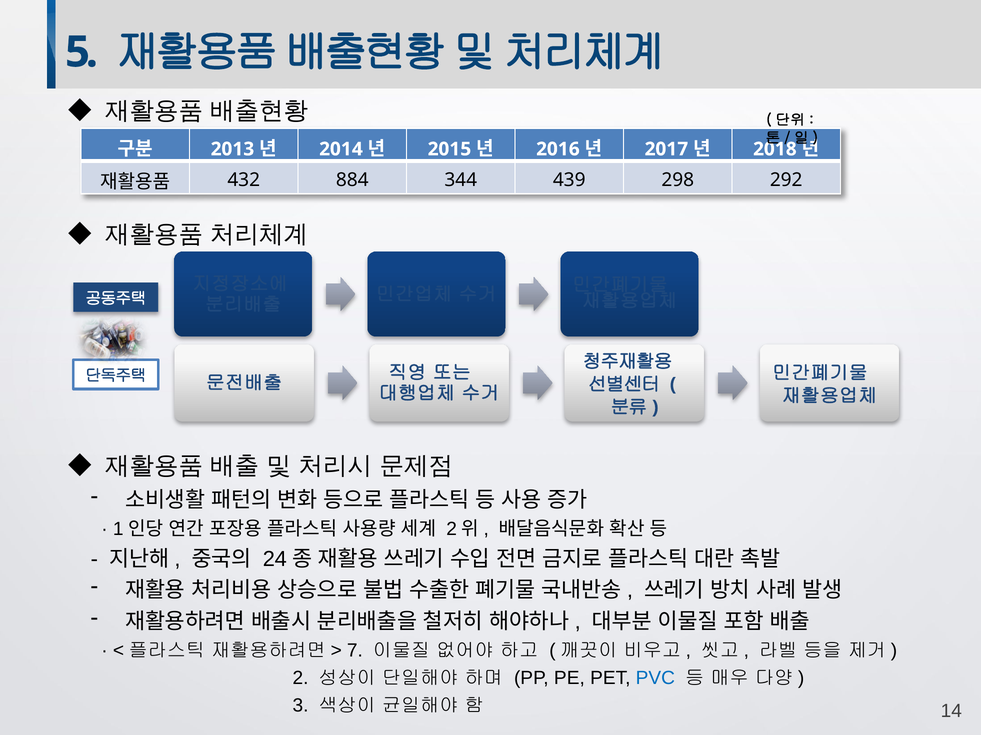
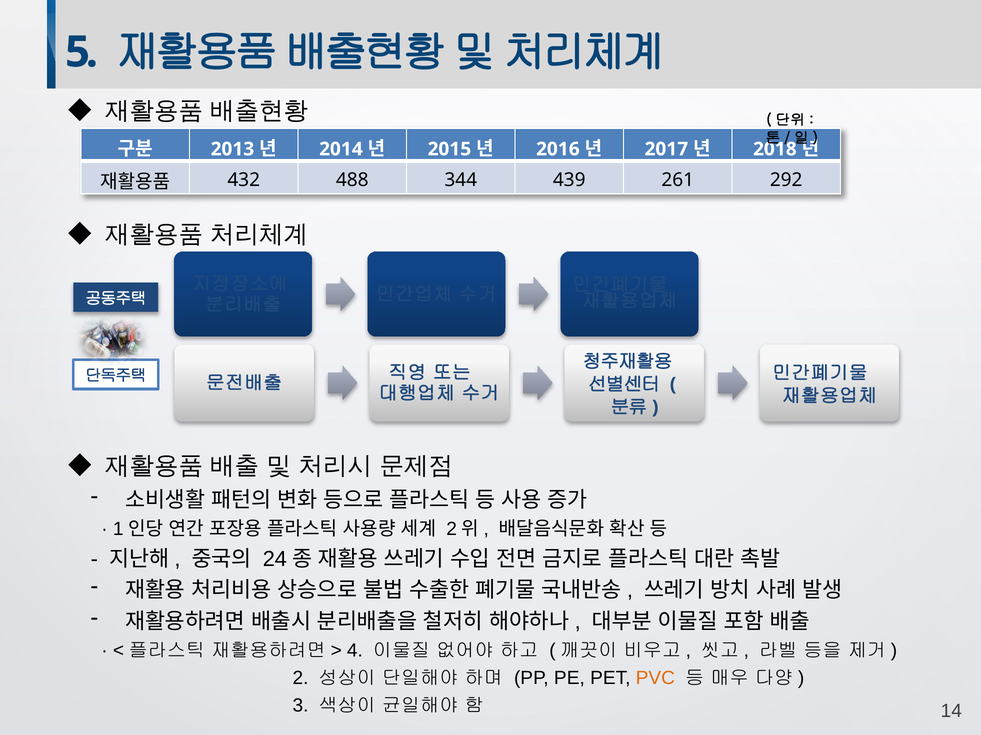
884: 884 -> 488
298: 298 -> 261
7: 7 -> 4
PVC colour: blue -> orange
